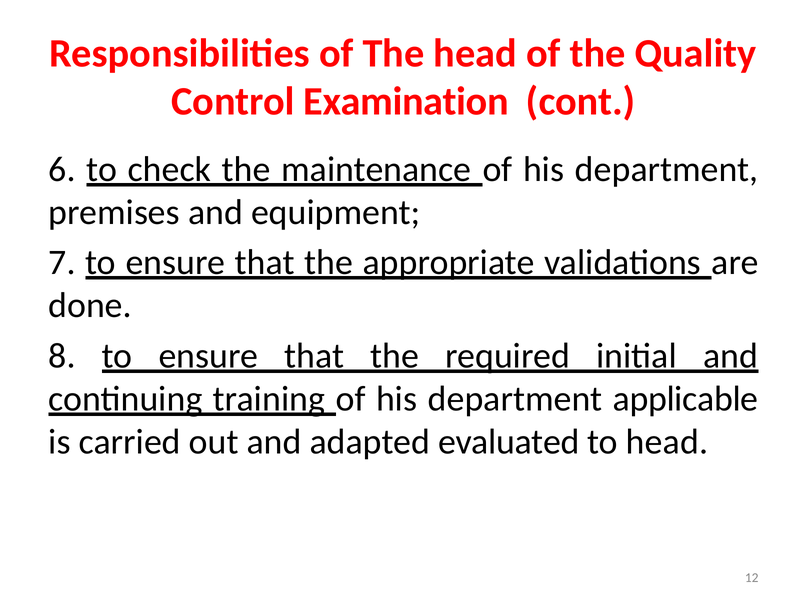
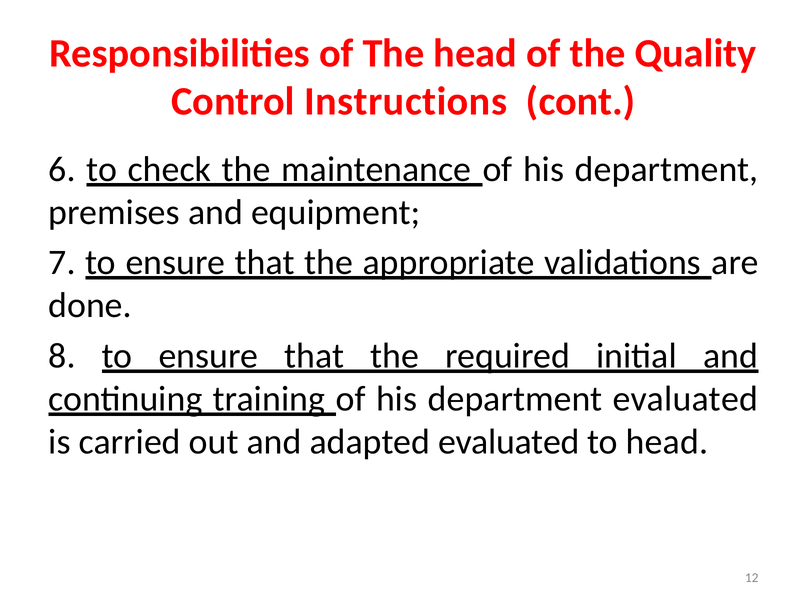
Examination: Examination -> Instructions
department applicable: applicable -> evaluated
